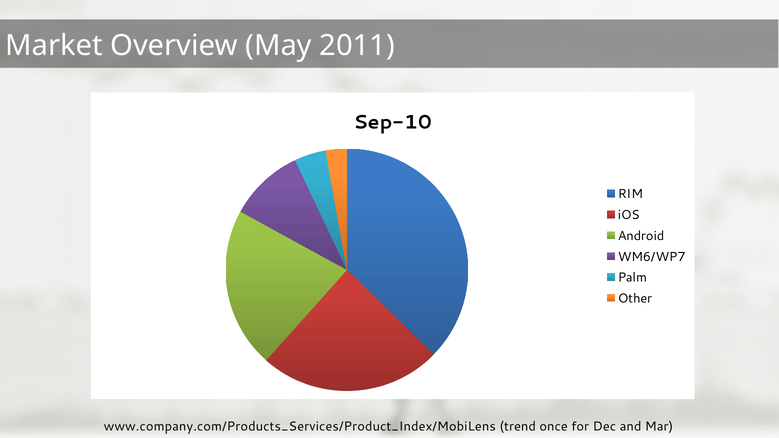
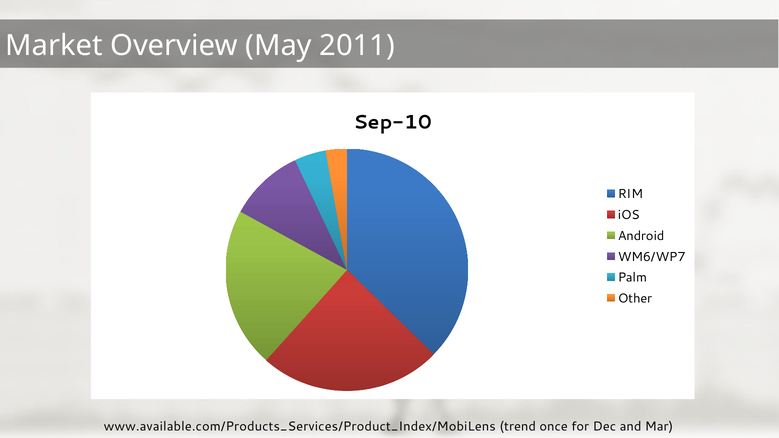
www.company.com/Products_Services/Product_Index/MobiLens: www.company.com/Products_Services/Product_Index/MobiLens -> www.available.com/Products_Services/Product_Index/MobiLens
